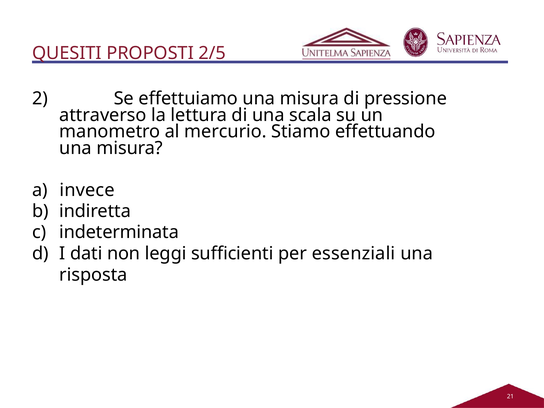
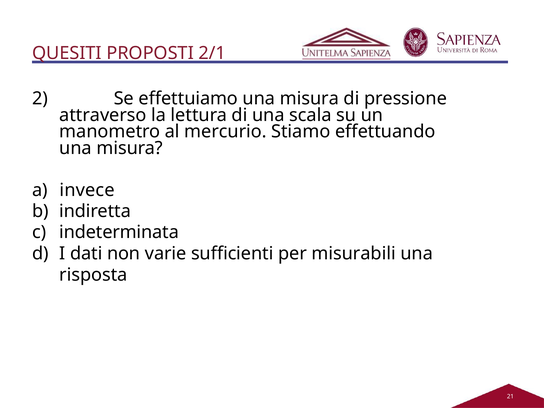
2/5: 2/5 -> 2/1
leggi: leggi -> varie
essenziali: essenziali -> misurabili
